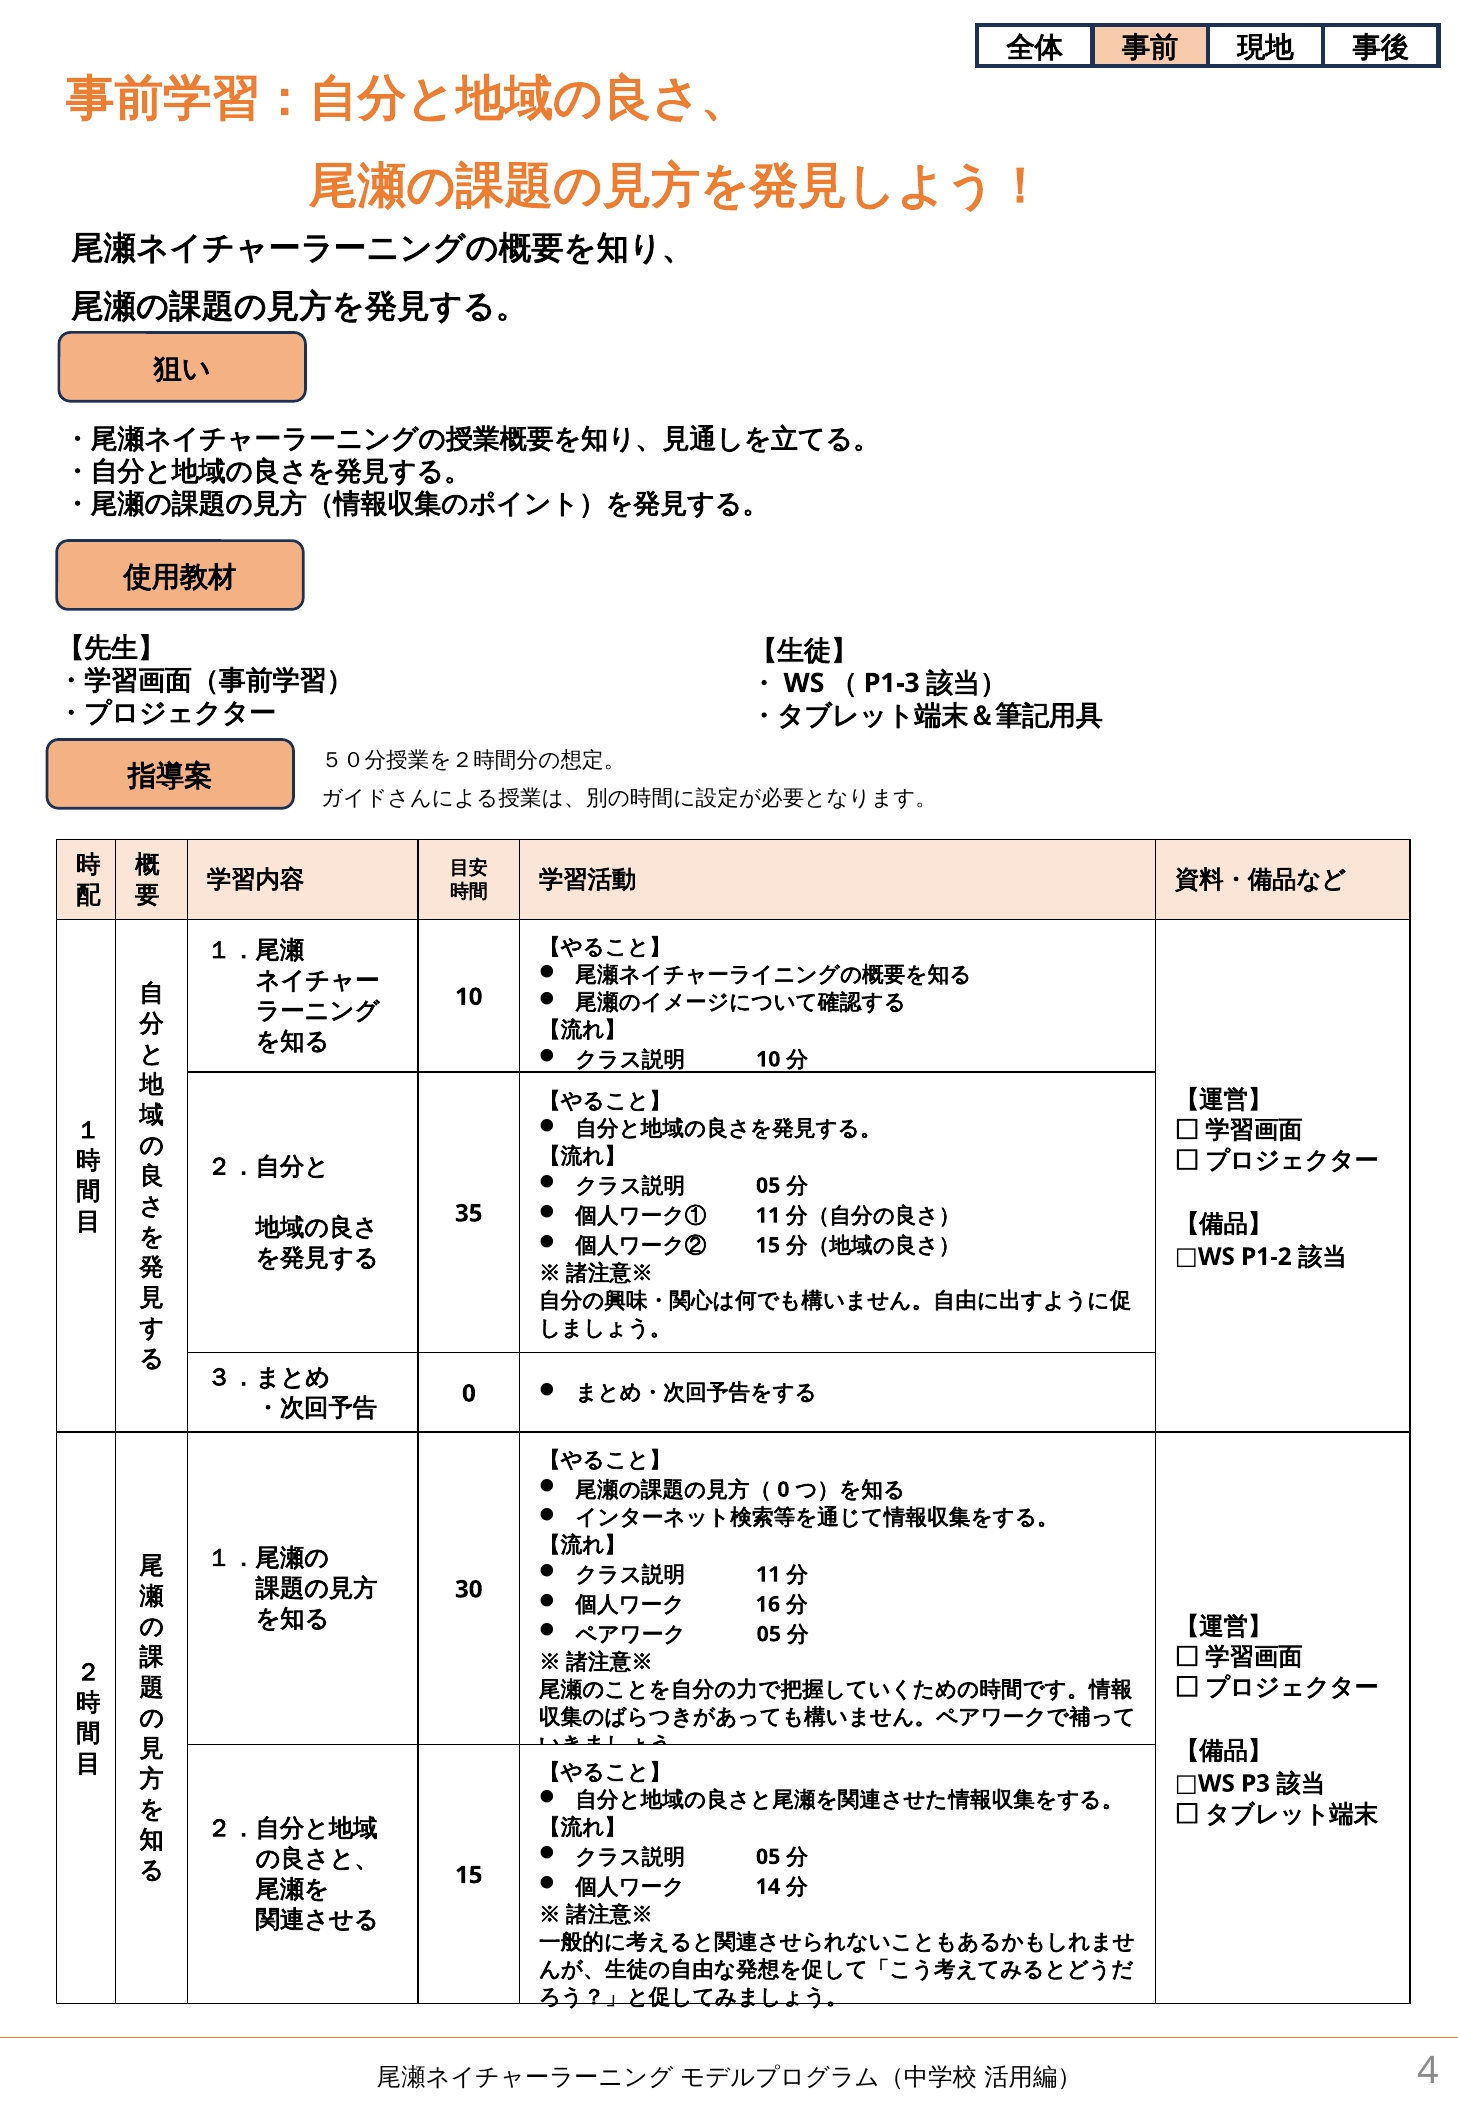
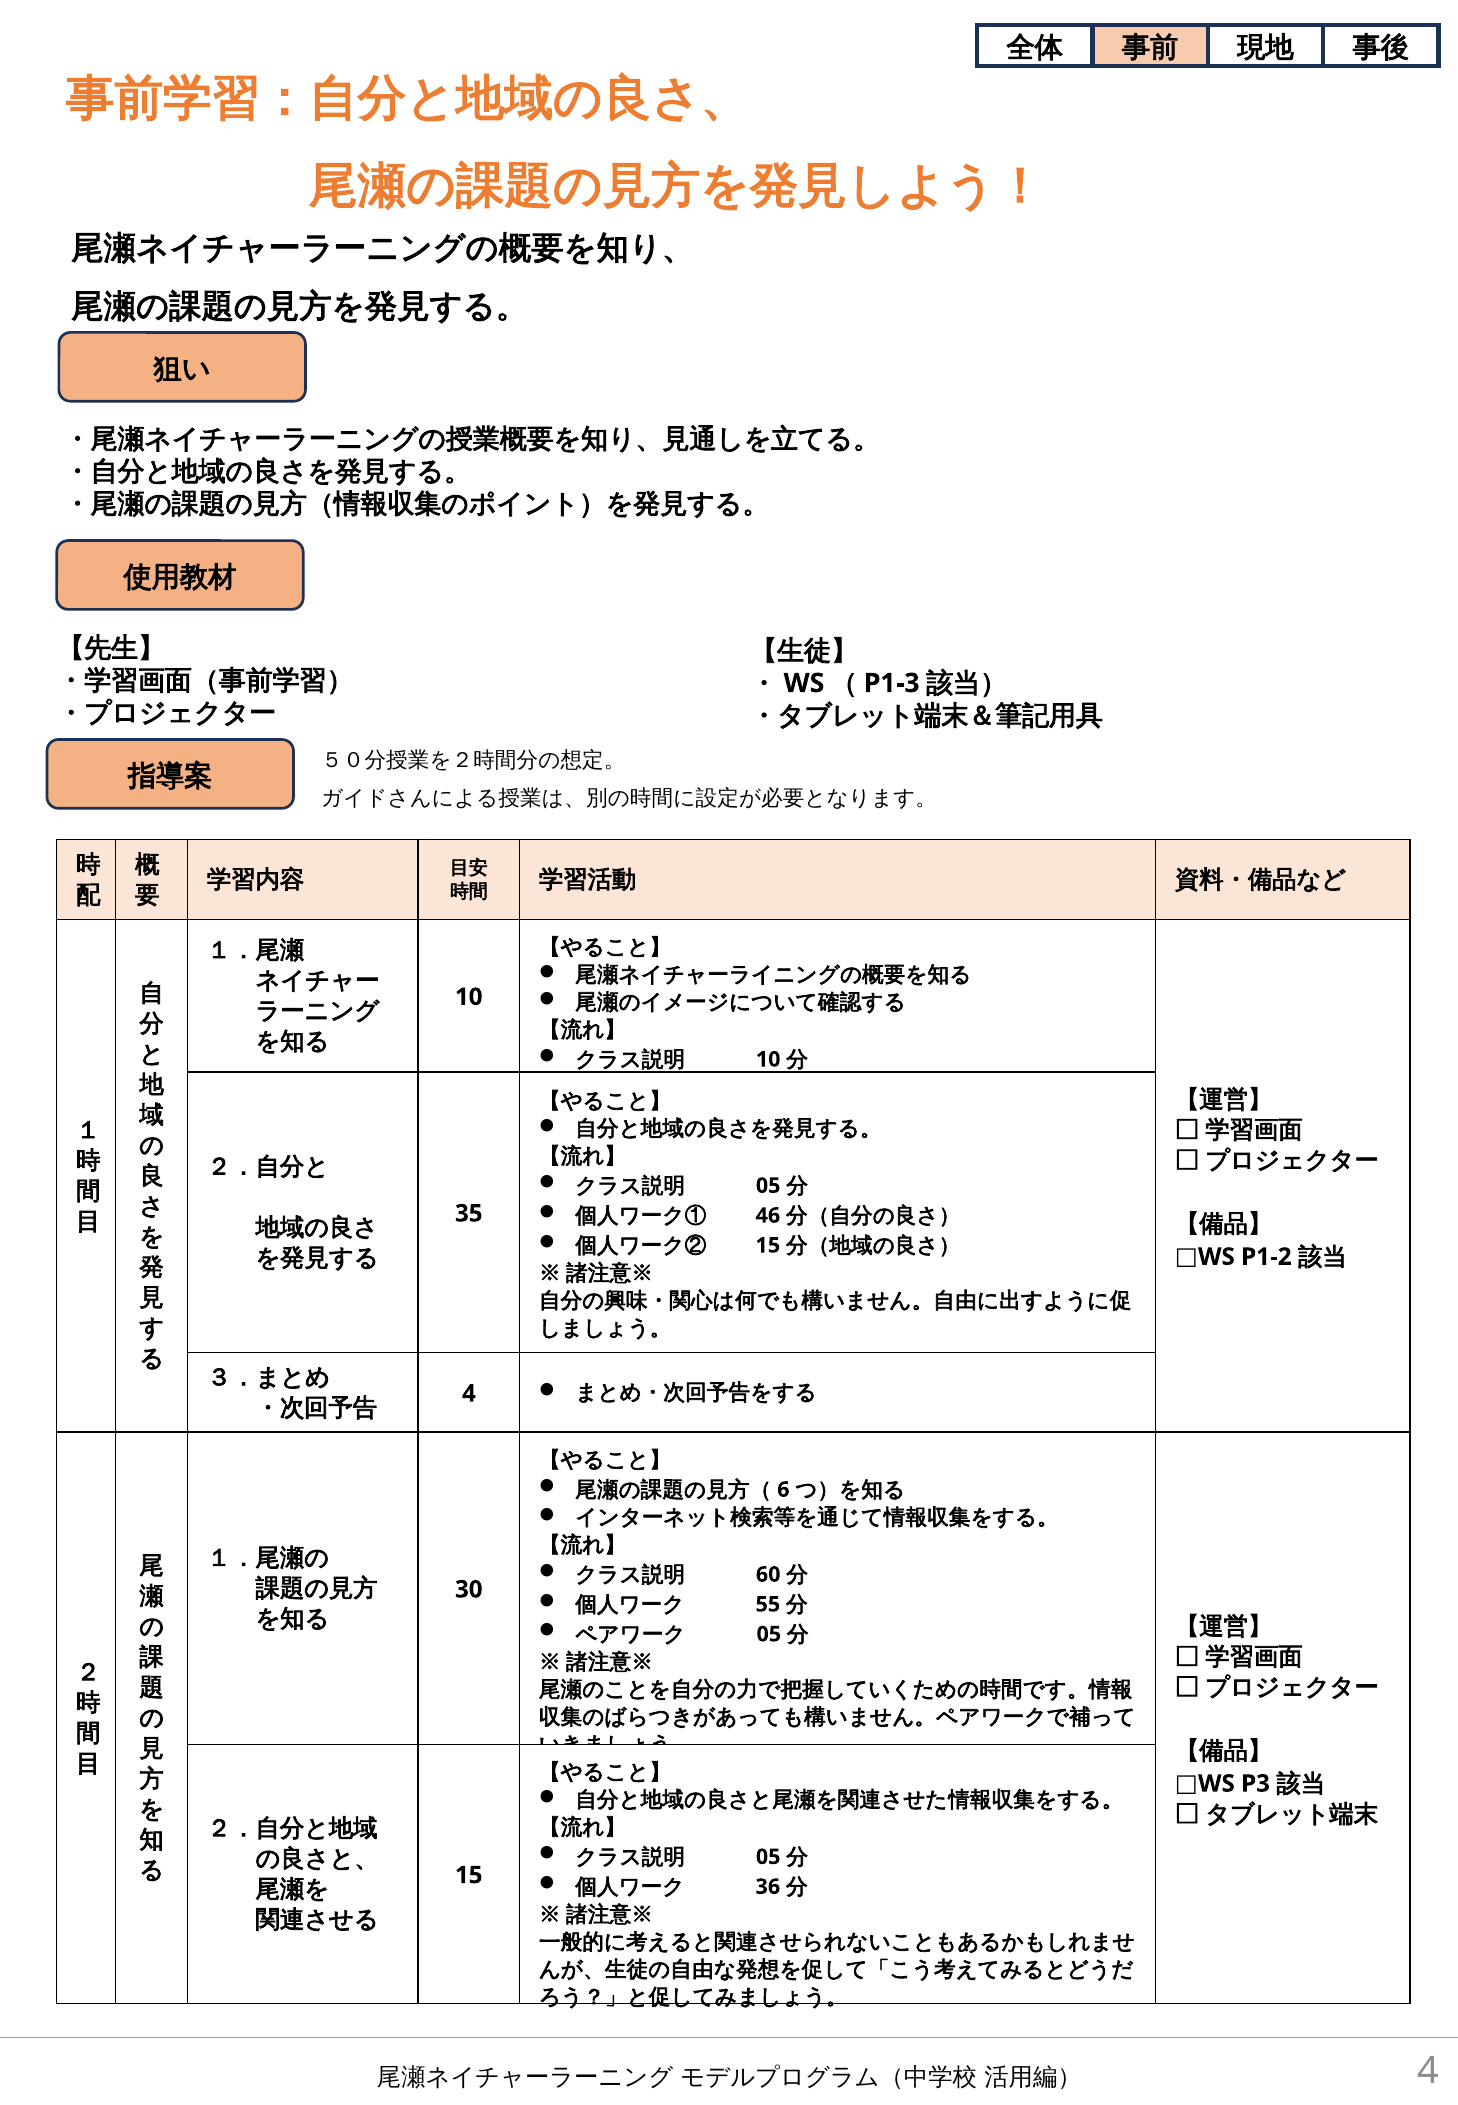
11 at (768, 1216): 11 -> 46
0 at (469, 1394): 0 -> 4
0 at (783, 1490): 0 -> 6
11 at (768, 1575): 11 -> 60
16: 16 -> 55
14: 14 -> 36
